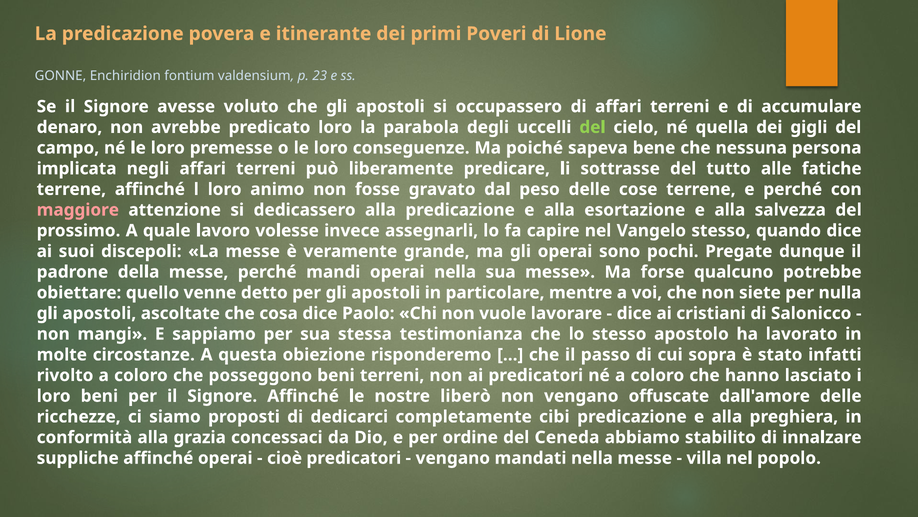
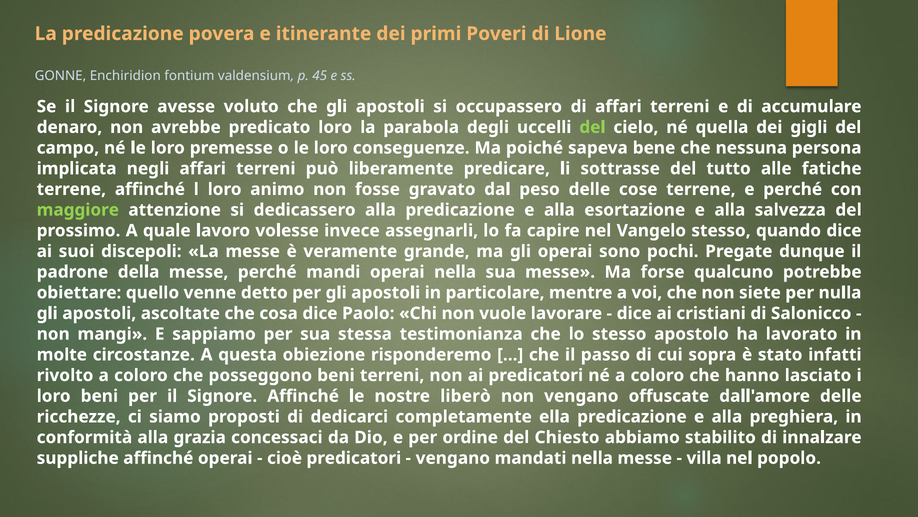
23: 23 -> 45
maggiore colour: pink -> light green
cibi: cibi -> ella
Ceneda: Ceneda -> Chiesto
